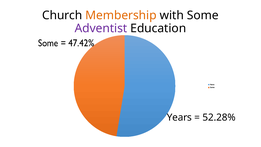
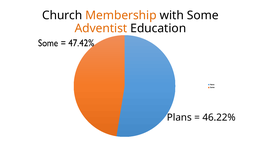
Adventist colour: purple -> orange
Years: Years -> Plans
52.28%: 52.28% -> 46.22%
